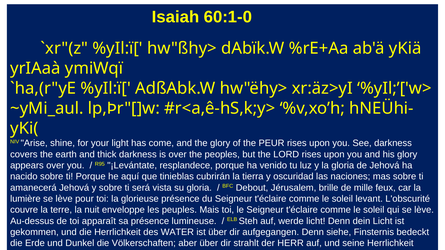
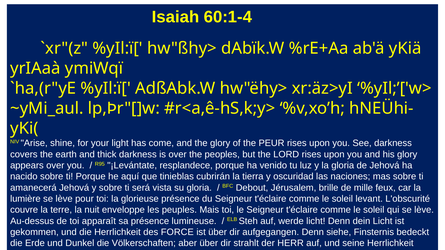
60:1-0: 60:1-0 -> 60:1-4
WATER: WATER -> FORCE
